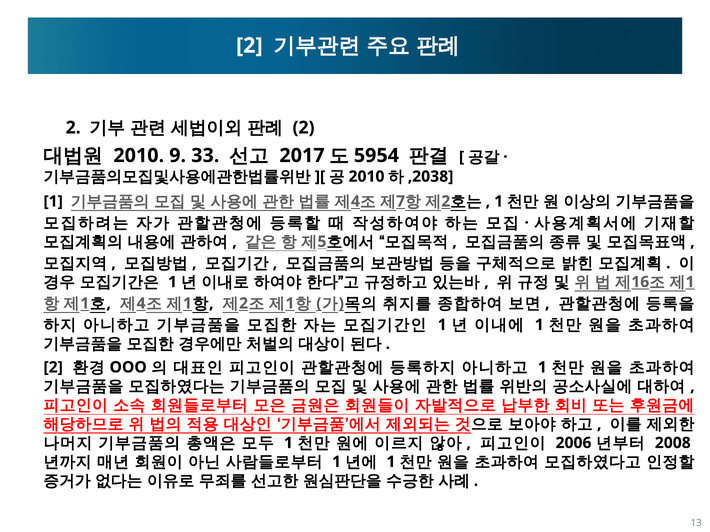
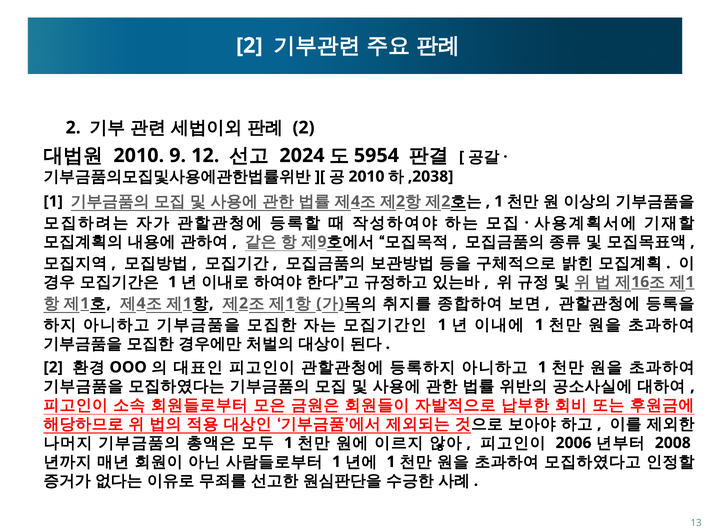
33: 33 -> 12
2017: 2017 -> 2024
7 at (401, 202): 7 -> 2
5 at (322, 242): 5 -> 9
